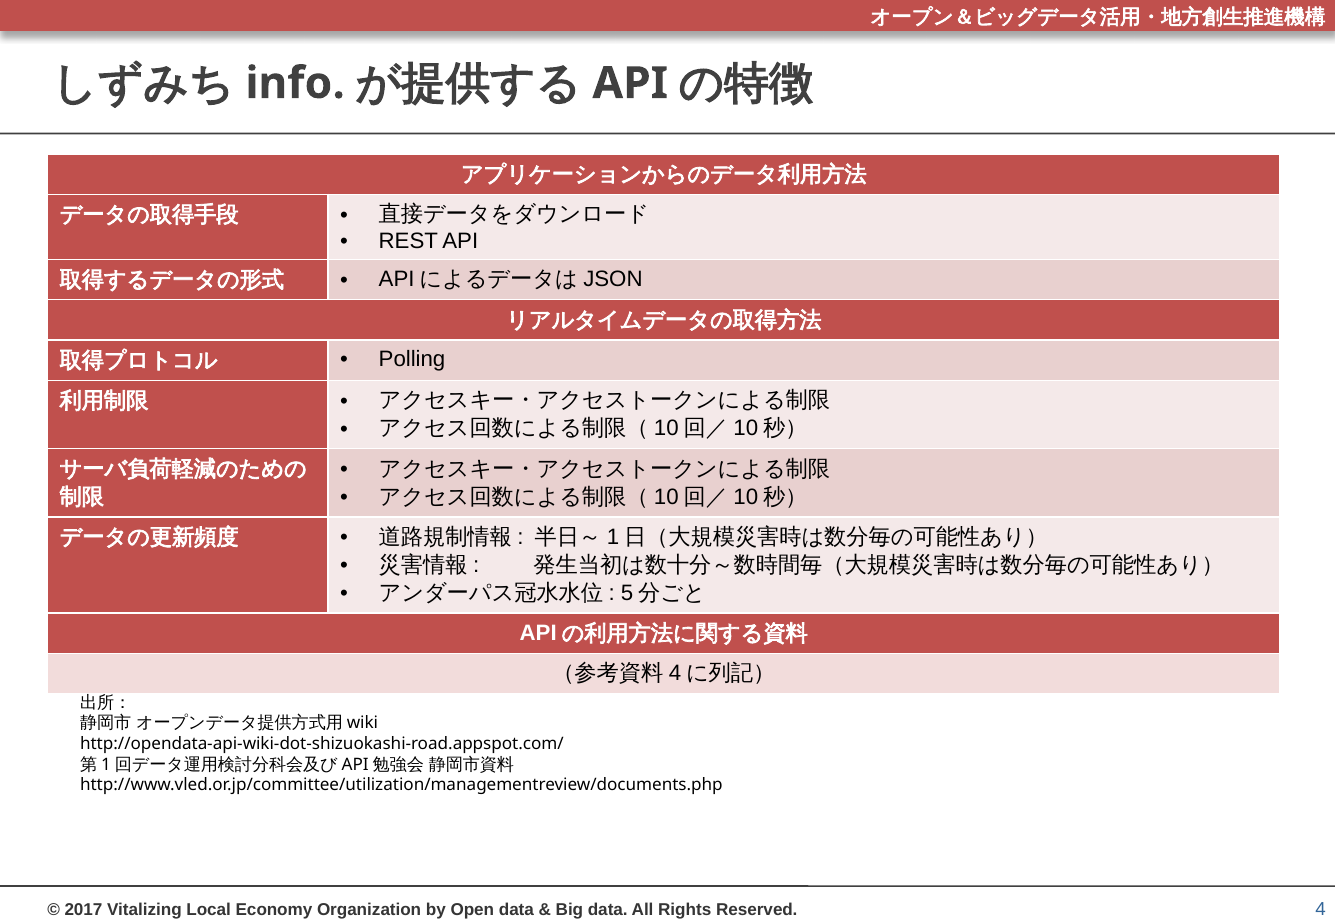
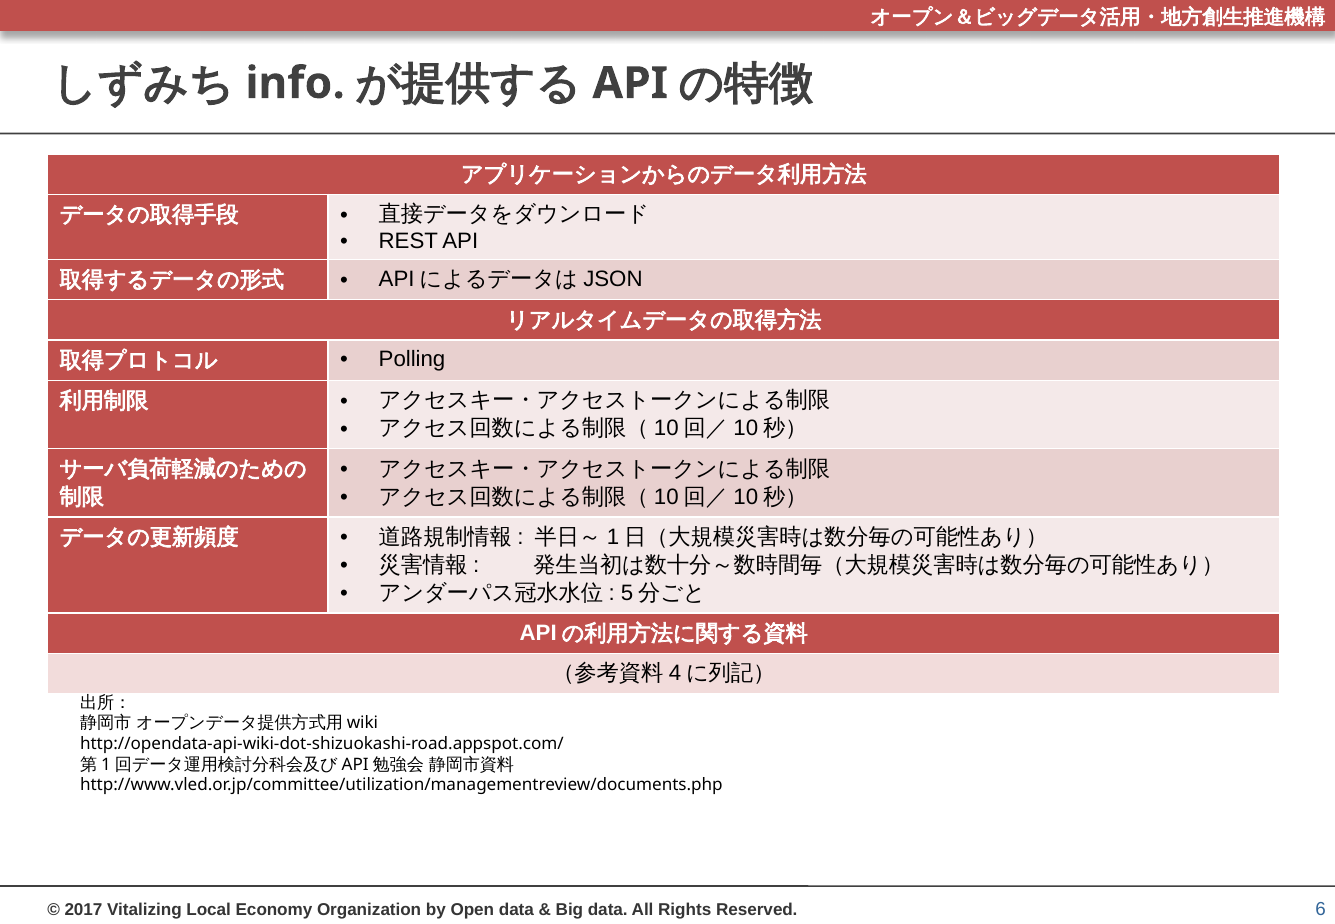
4: 4 -> 6
